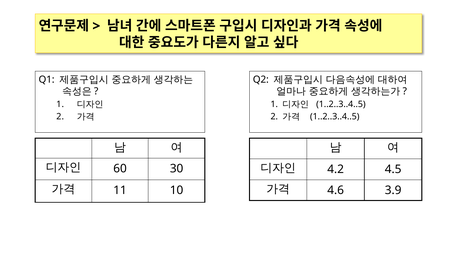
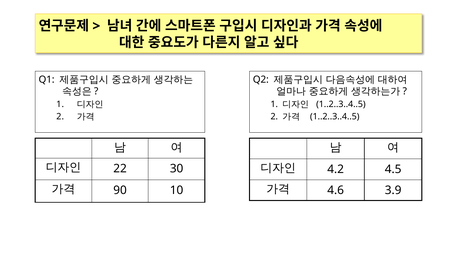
60: 60 -> 22
11: 11 -> 90
